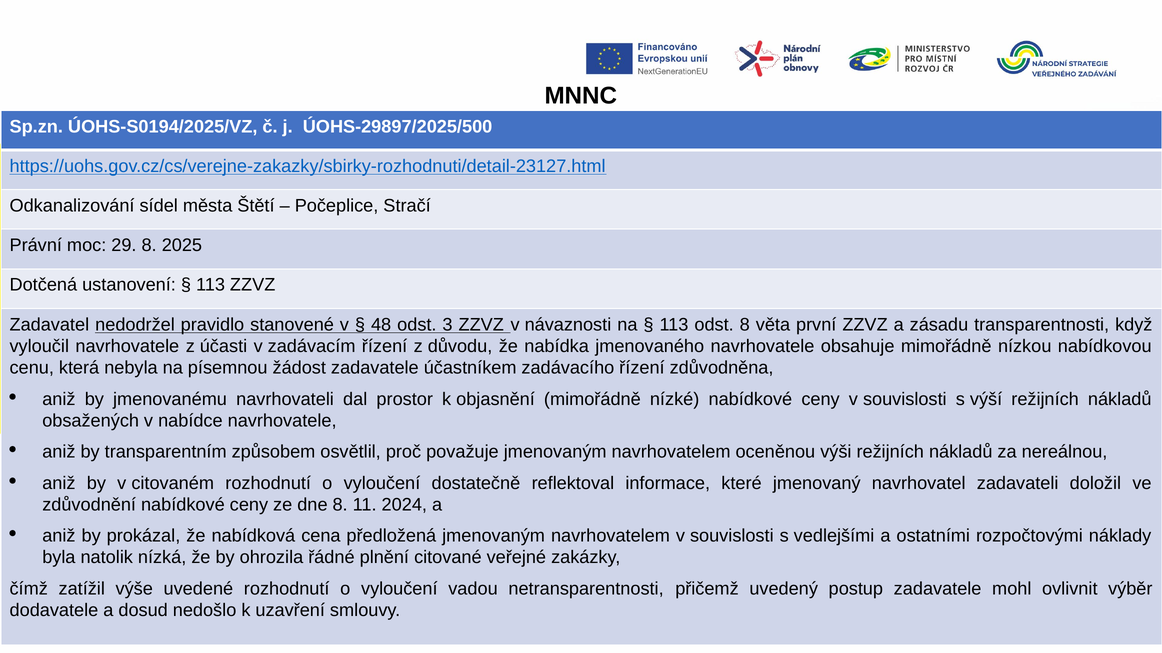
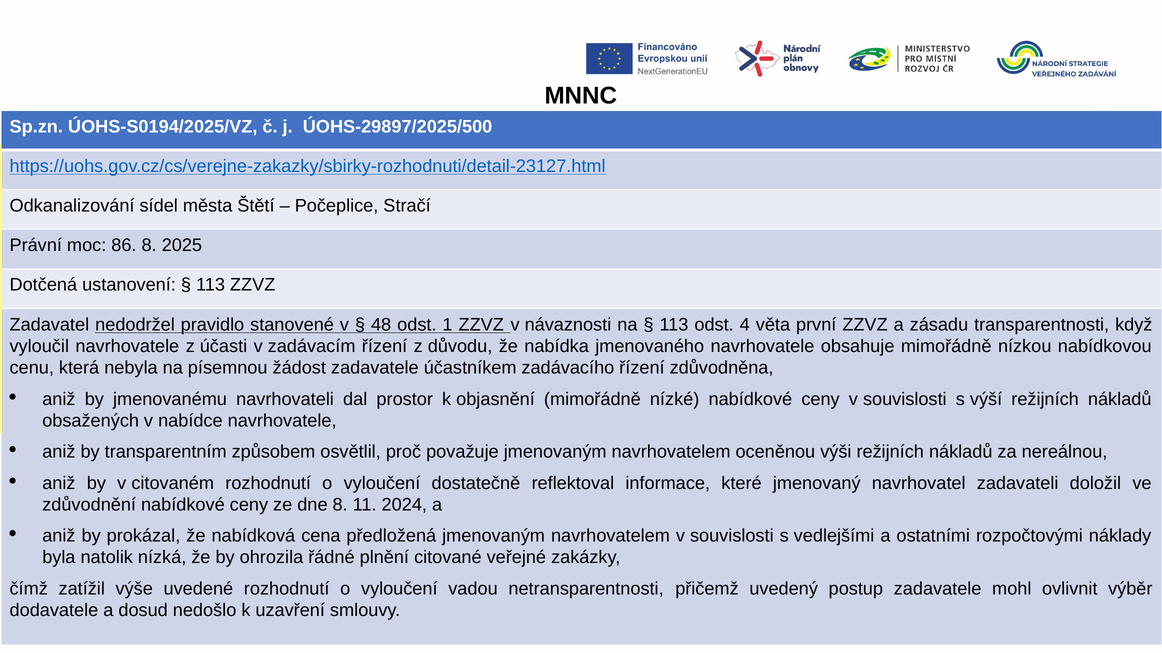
29: 29 -> 86
3: 3 -> 1
odst 8: 8 -> 4
